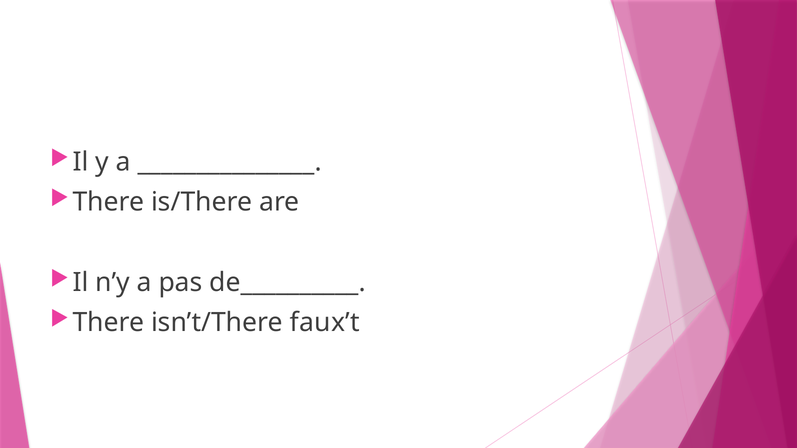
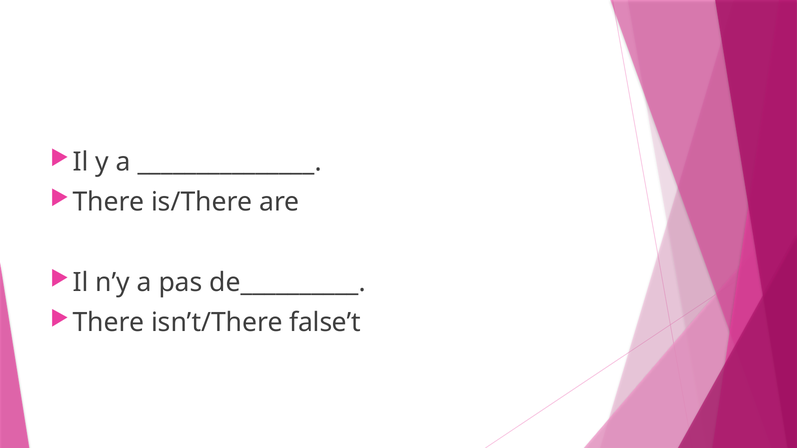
faux’t: faux’t -> false’t
